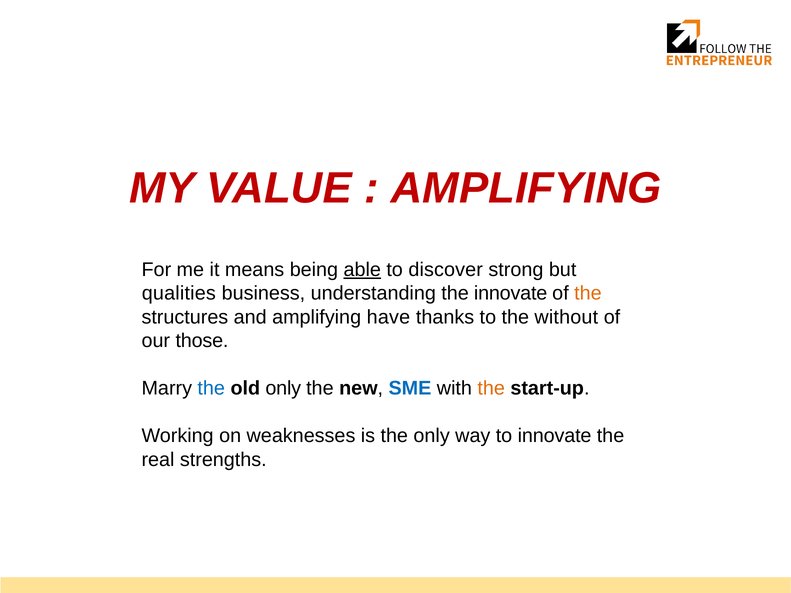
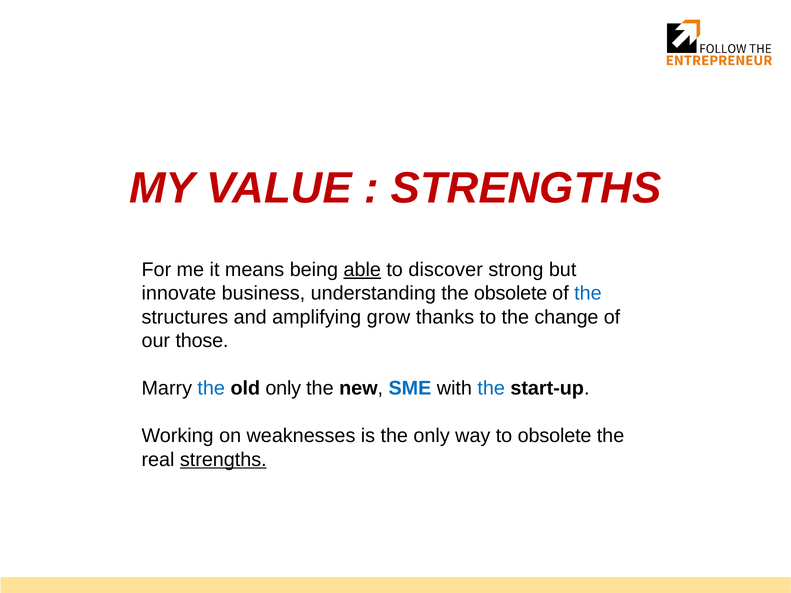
AMPLIFYING at (526, 188): AMPLIFYING -> STRENGTHS
qualities: qualities -> innovate
the innovate: innovate -> obsolete
the at (588, 294) colour: orange -> blue
have: have -> grow
without: without -> change
the at (491, 389) colour: orange -> blue
to innovate: innovate -> obsolete
strengths at (223, 460) underline: none -> present
